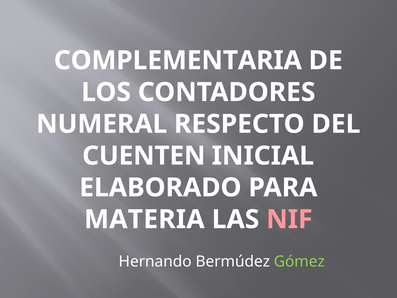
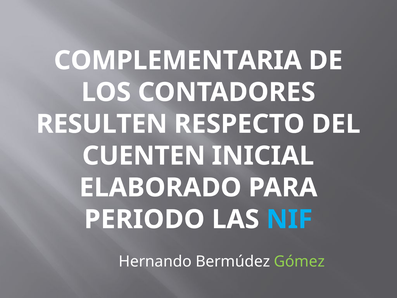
NUMERAL: NUMERAL -> RESULTEN
MATERIA: MATERIA -> PERIODO
NIF colour: pink -> light blue
